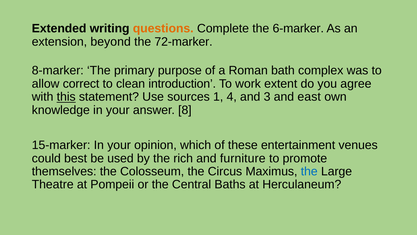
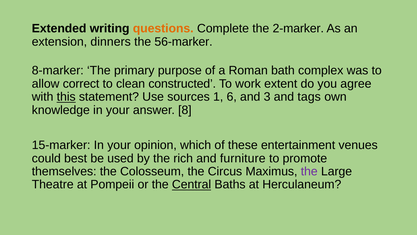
6-marker: 6-marker -> 2-marker
beyond: beyond -> dinners
72-marker: 72-marker -> 56-marker
introduction: introduction -> constructed
4: 4 -> 6
east: east -> tags
the at (309, 171) colour: blue -> purple
Central underline: none -> present
